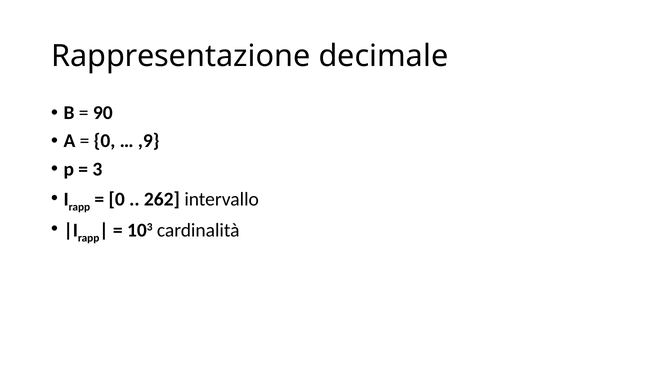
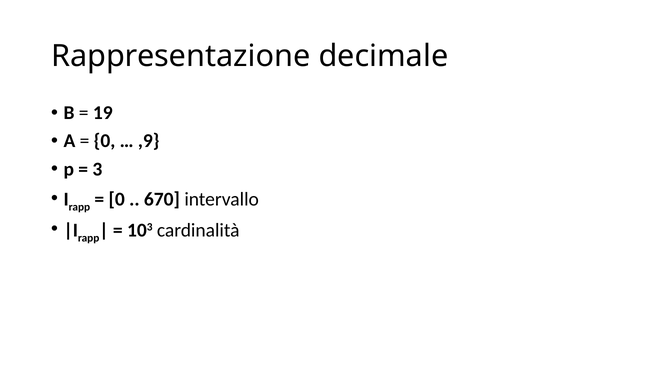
90: 90 -> 19
262: 262 -> 670
